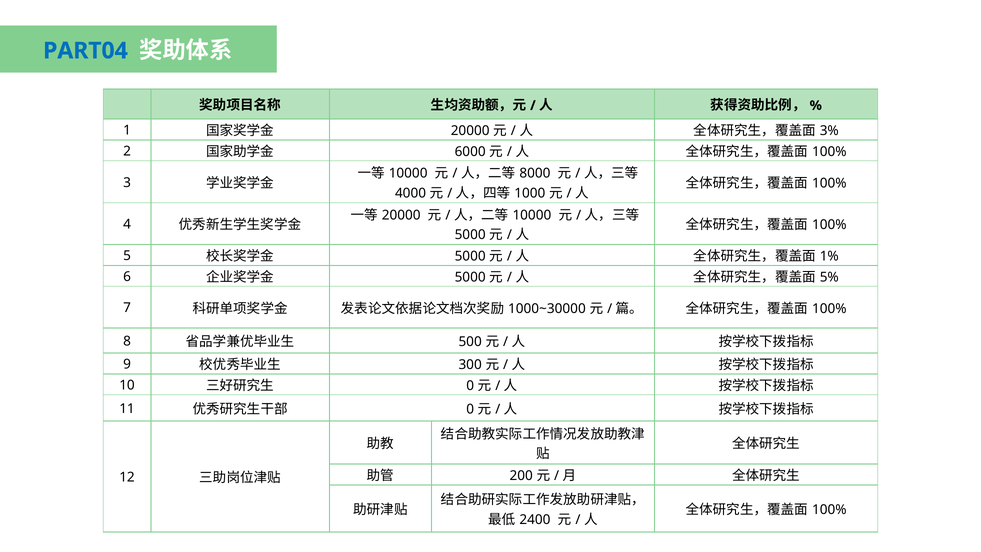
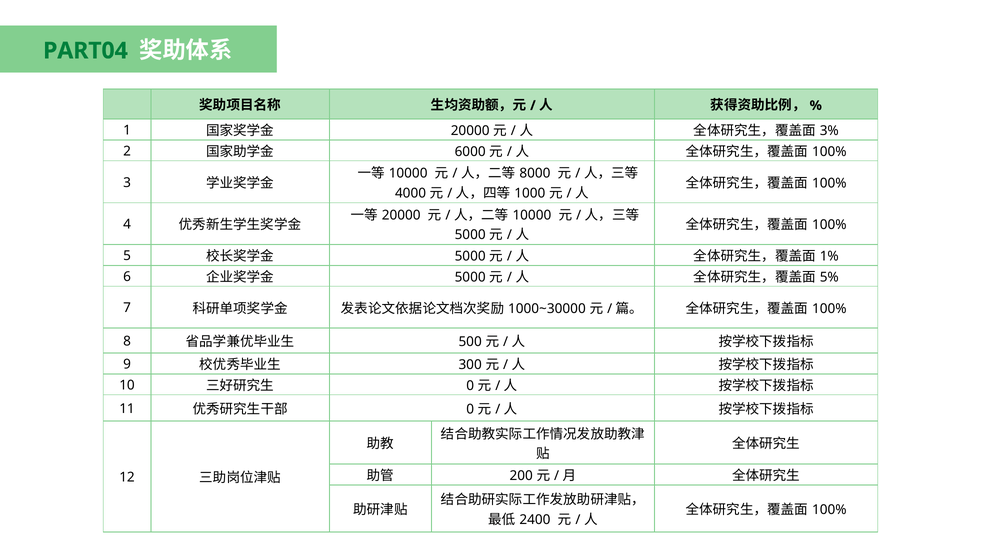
PART04 colour: blue -> green
